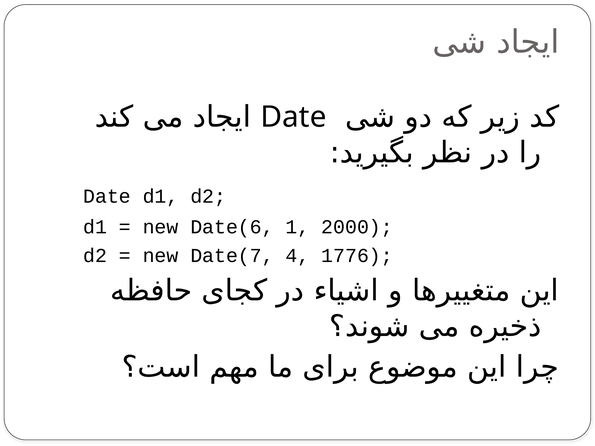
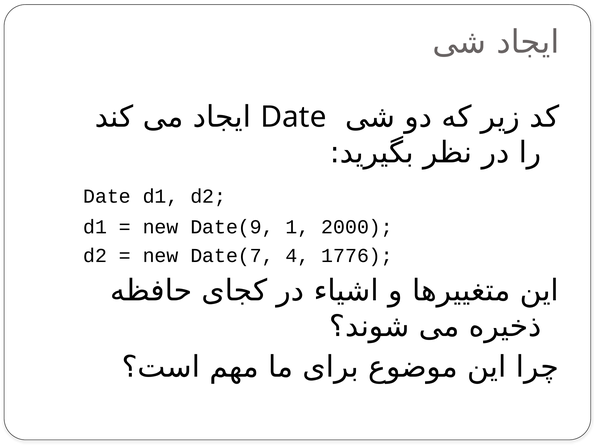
Date(6: Date(6 -> Date(9
